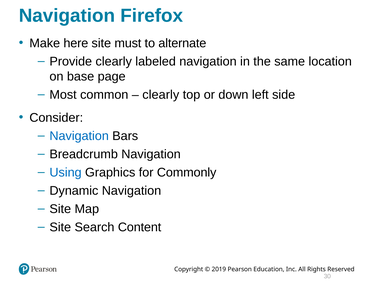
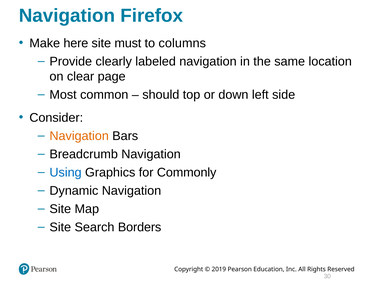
alternate: alternate -> columns
base: base -> clear
clearly at (161, 95): clearly -> should
Navigation at (79, 136) colour: blue -> orange
Content: Content -> Borders
